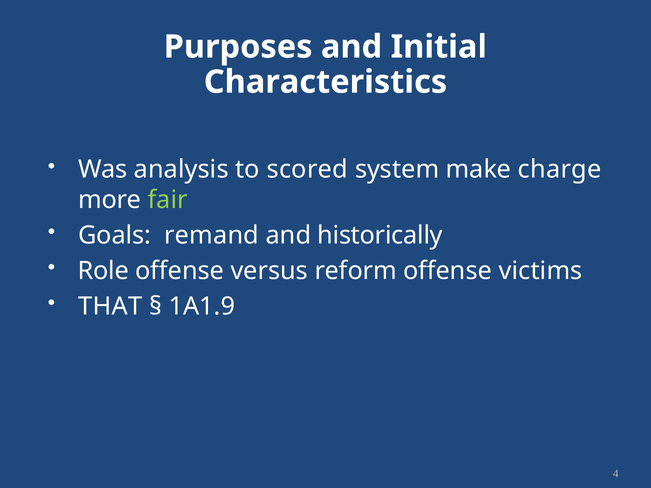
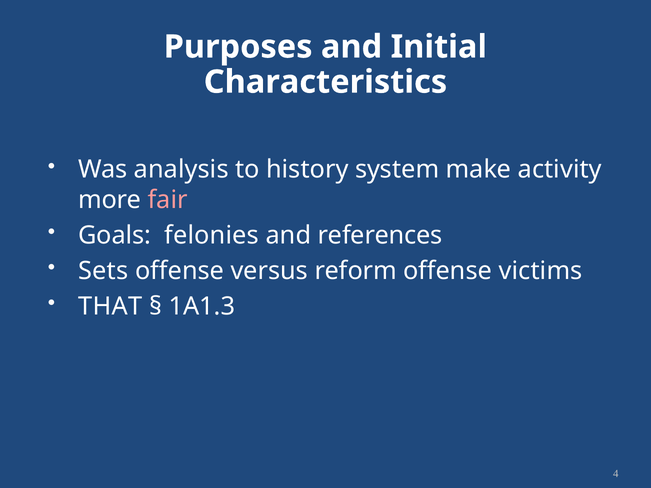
scored: scored -> history
charge: charge -> activity
fair colour: light green -> pink
remand: remand -> felonies
historically: historically -> references
Role: Role -> Sets
1A1.9: 1A1.9 -> 1A1.3
